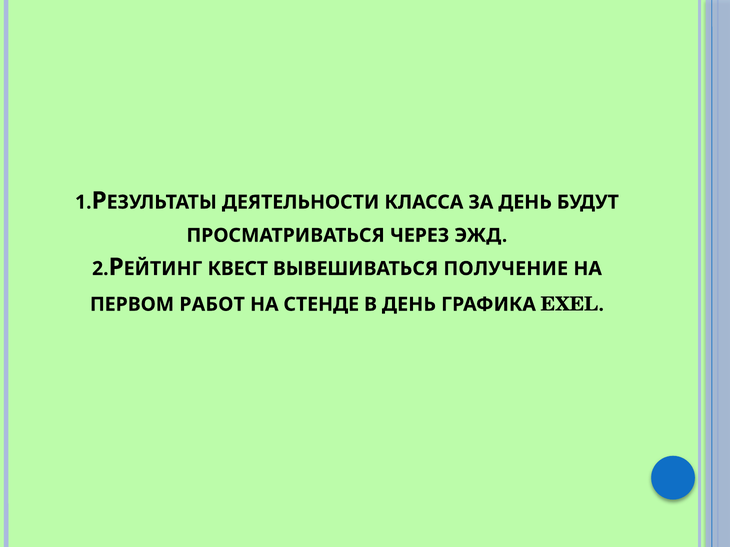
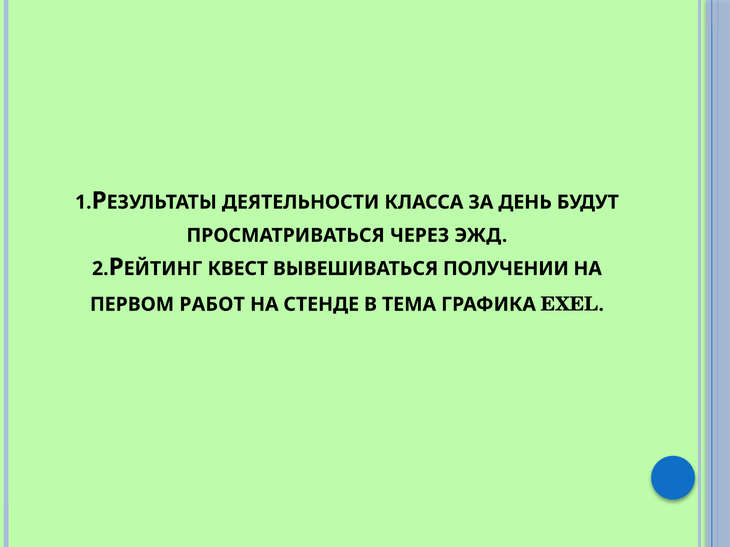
ПОЛУЧЕНИЕ: ПОЛУЧЕНИЕ -> ПОЛУЧЕНИИ
В ДЕНЬ: ДЕНЬ -> ТЕМА
